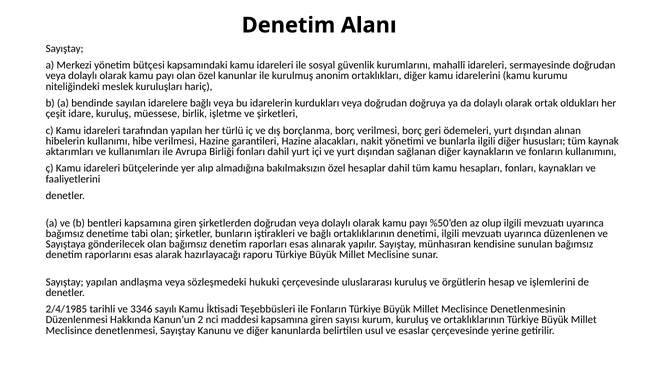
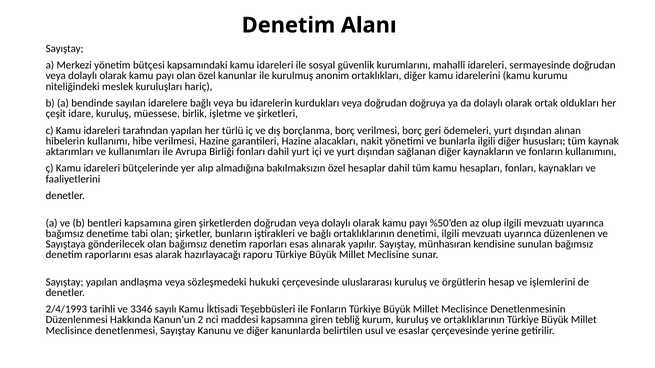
2/4/1985: 2/4/1985 -> 2/4/1993
sayısı: sayısı -> tebliğ
